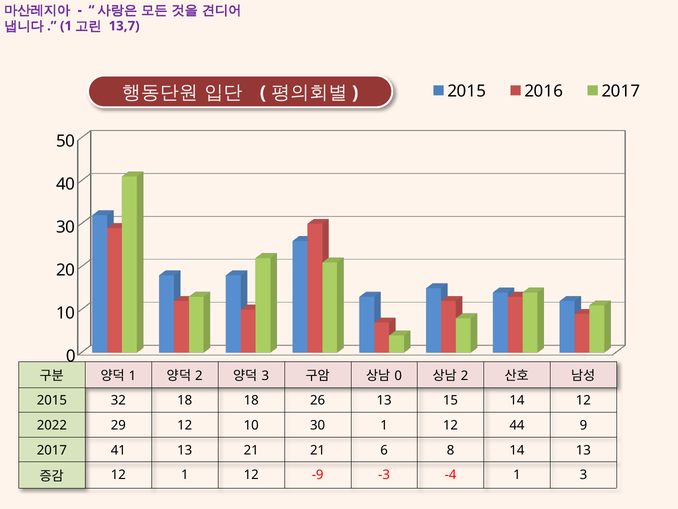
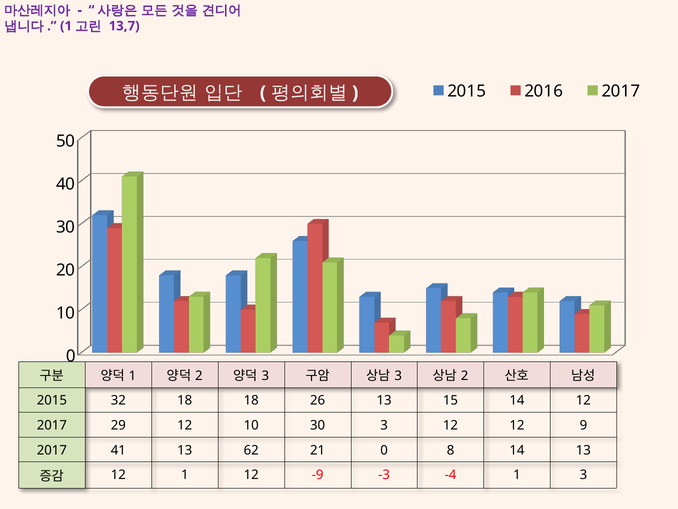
0 at (398, 375): 0 -> 3
2022 at (52, 425): 2022 -> 2017
30 1: 1 -> 3
12 44: 44 -> 12
13 21: 21 -> 62
21 6: 6 -> 0
